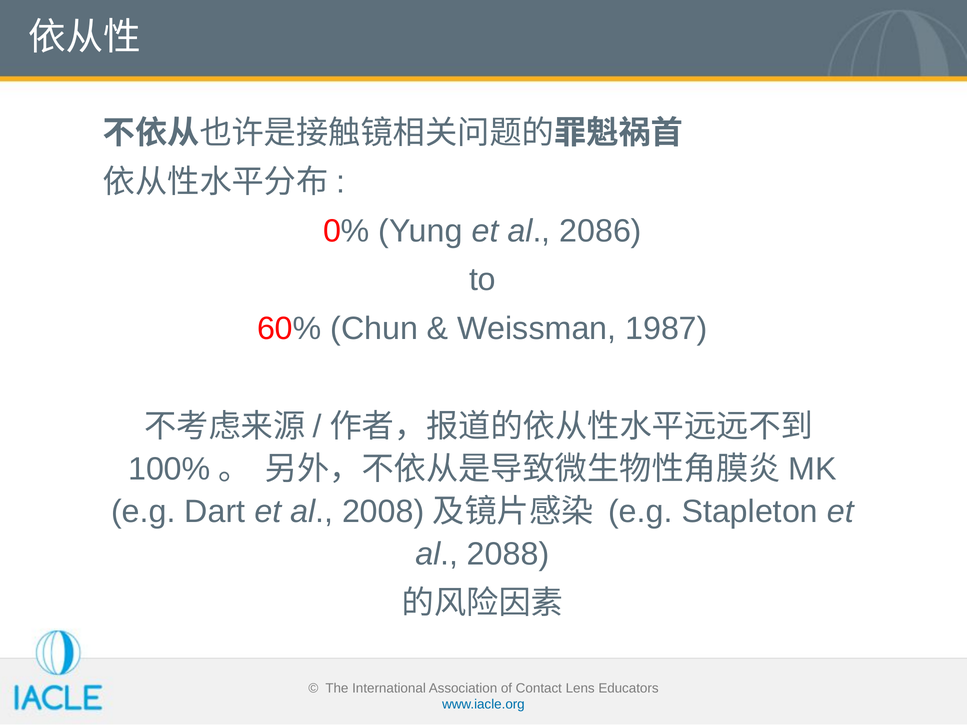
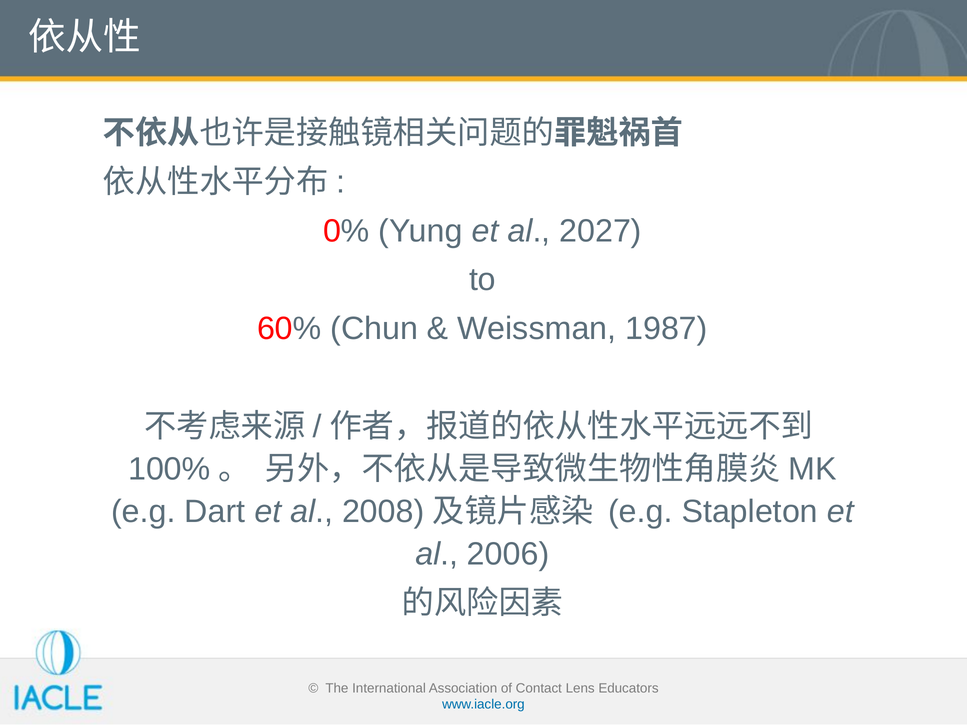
2086: 2086 -> 2027
2088: 2088 -> 2006
